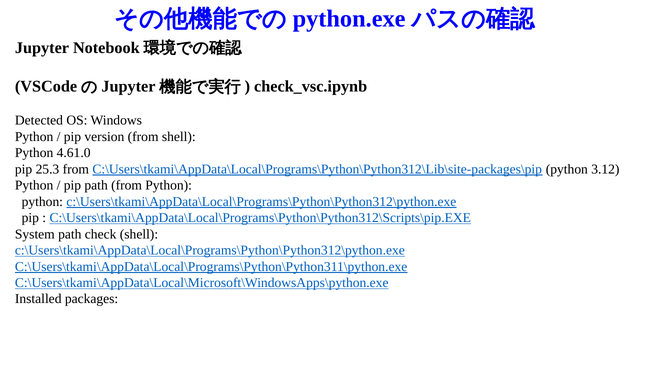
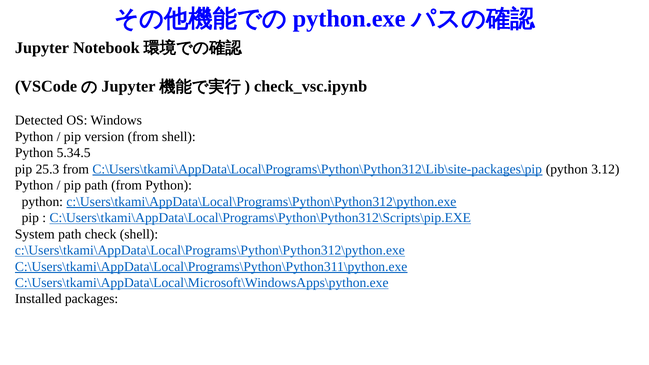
4.61.0: 4.61.0 -> 5.34.5
